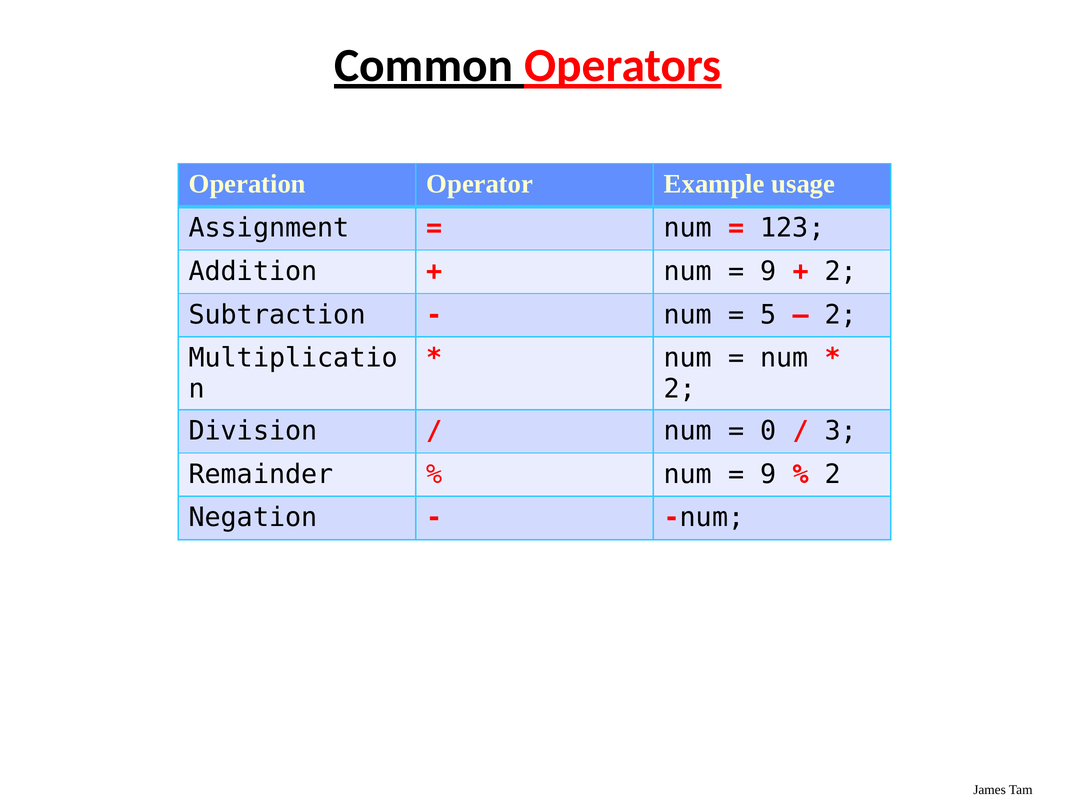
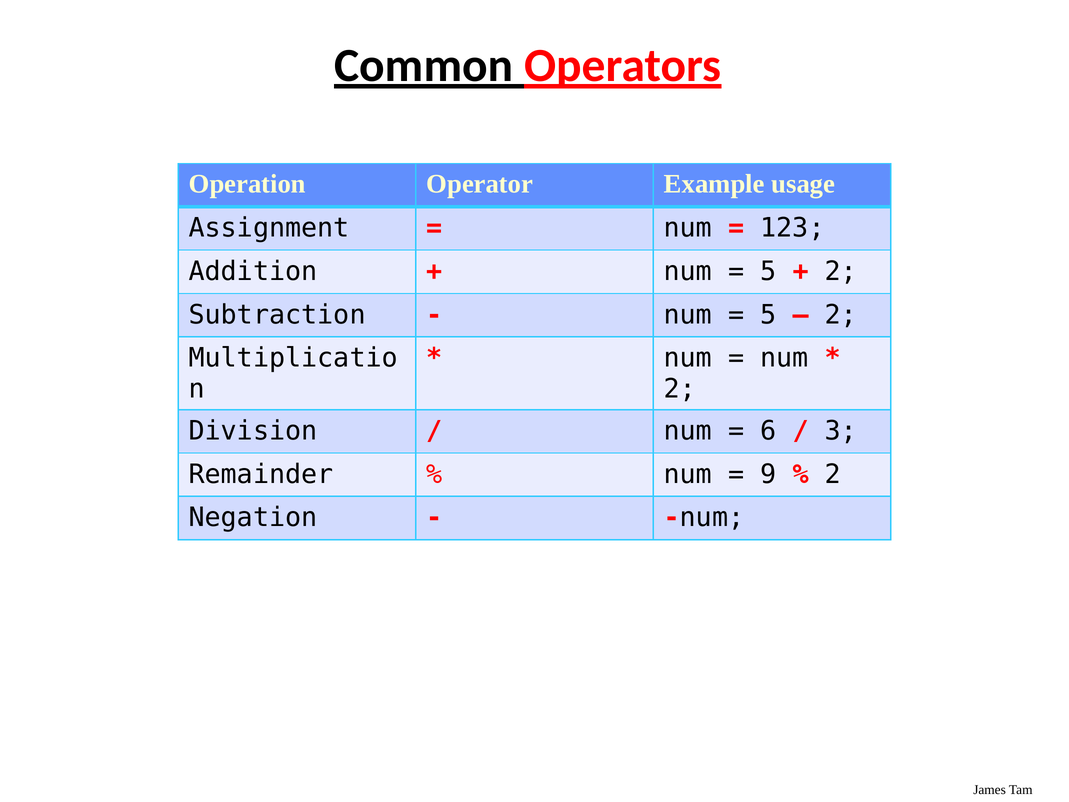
9 at (768, 271): 9 -> 5
0: 0 -> 6
